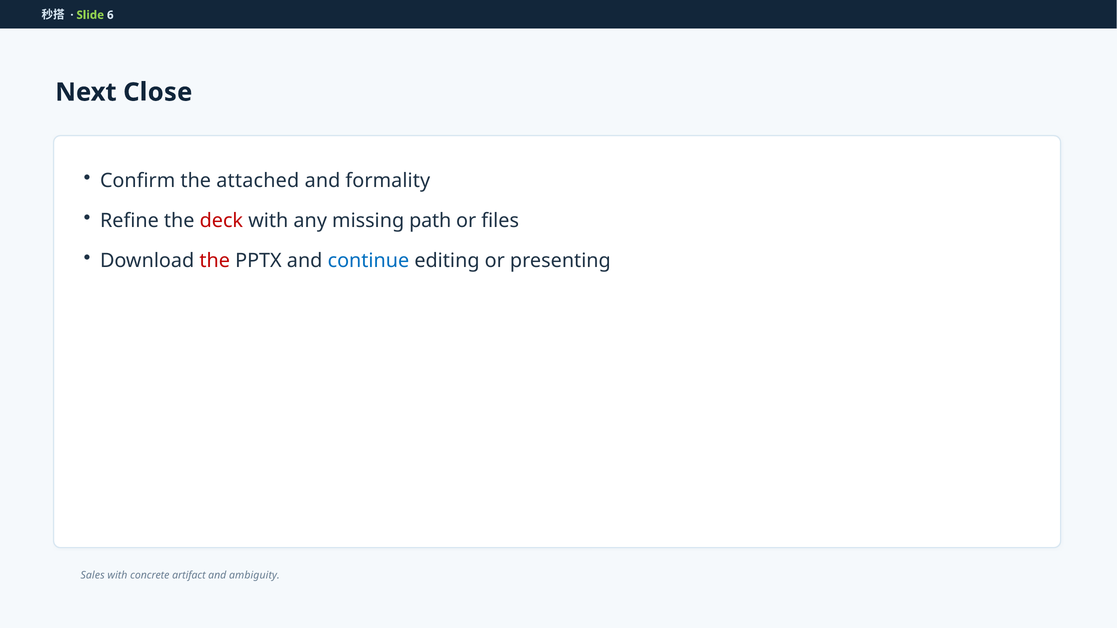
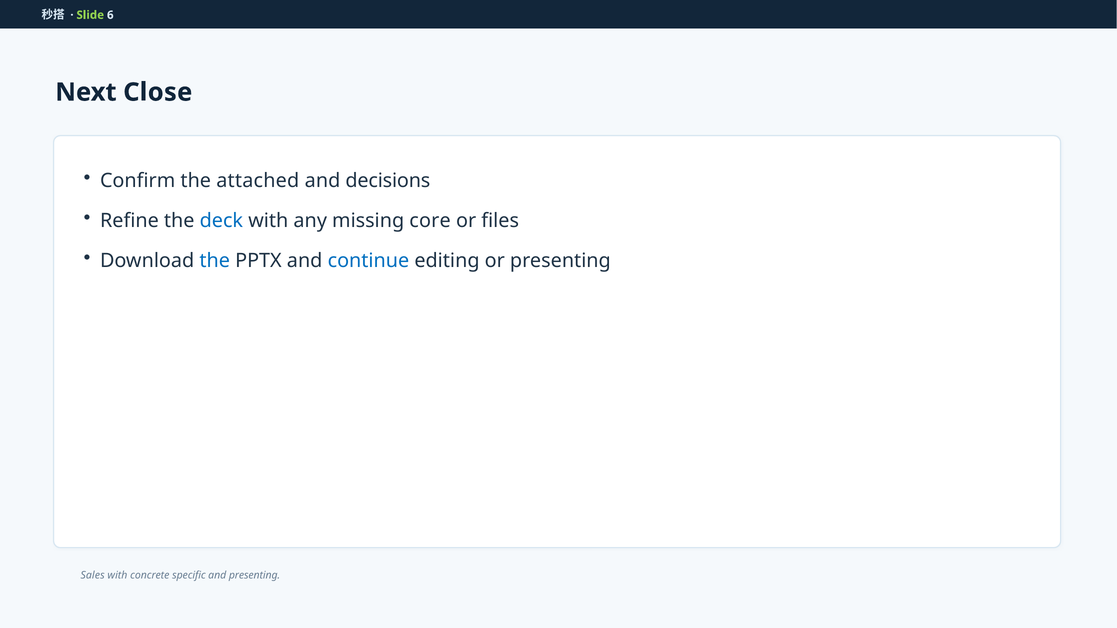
formality: formality -> decisions
deck colour: red -> blue
path: path -> core
the at (215, 261) colour: red -> blue
artifact: artifact -> specific
and ambiguity: ambiguity -> presenting
